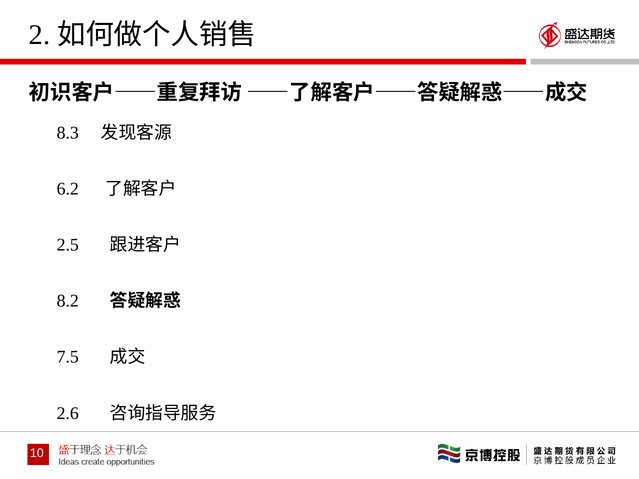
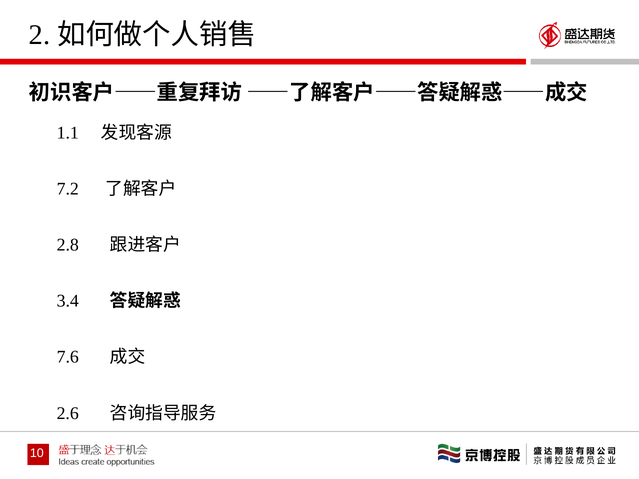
8.3: 8.3 -> 1.1
6.2: 6.2 -> 7.2
2.5: 2.5 -> 2.8
8.2: 8.2 -> 3.4
7.5: 7.5 -> 7.6
